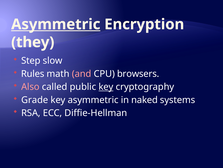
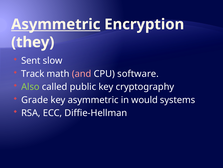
Step: Step -> Sent
Rules: Rules -> Track
browsers: browsers -> software
Also colour: pink -> light green
key at (106, 87) underline: present -> none
naked: naked -> would
